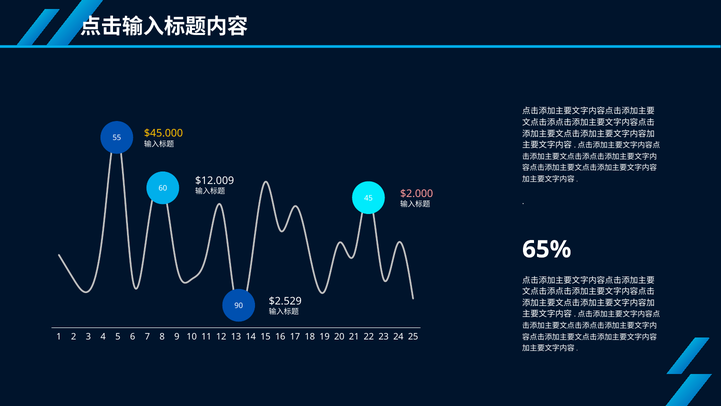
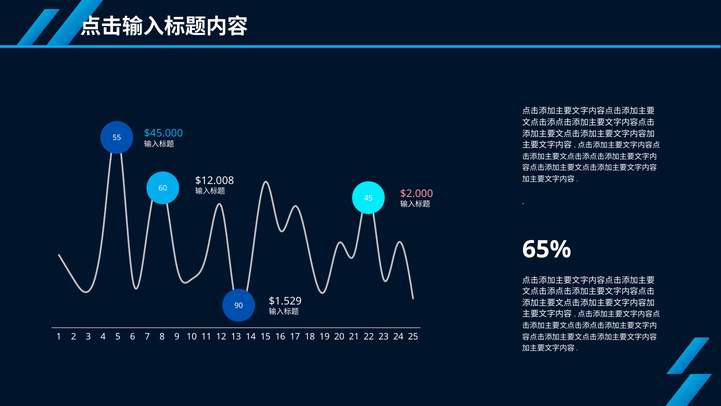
$45.000 colour: yellow -> light blue
$12.009: $12.009 -> $12.008
$2.529: $2.529 -> $1.529
